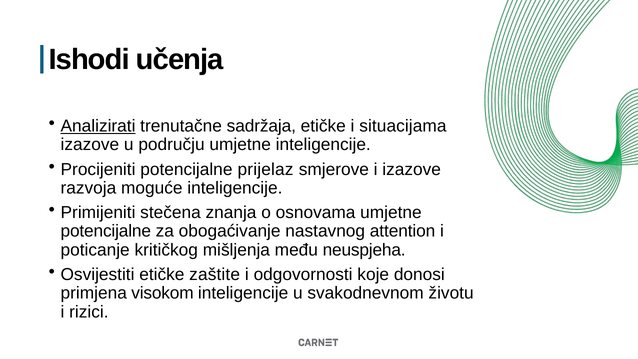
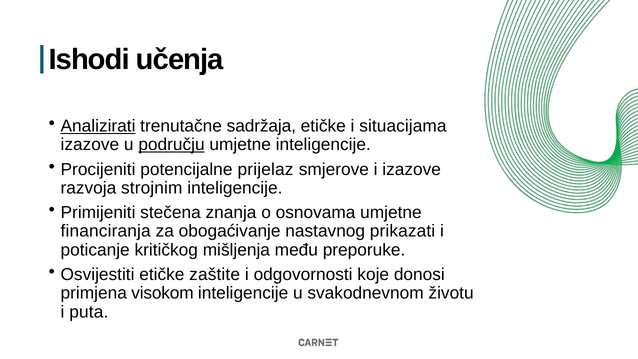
području underline: none -> present
moguće: moguće -> strojnim
potencijalne at (106, 231): potencijalne -> financiranja
attention: attention -> prikazati
neuspjeha: neuspjeha -> preporuke
rizici: rizici -> puta
